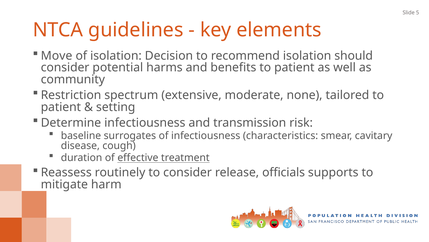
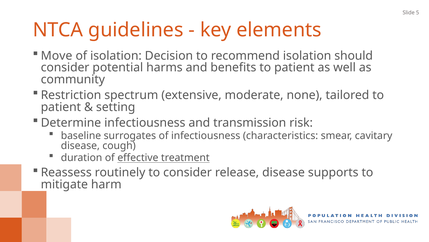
release officials: officials -> disease
